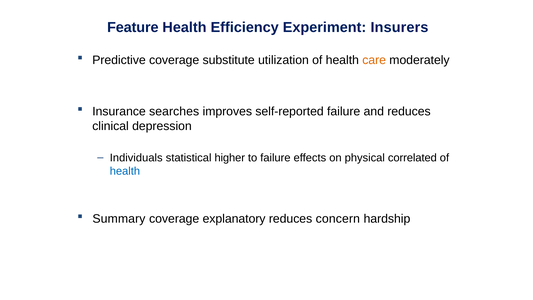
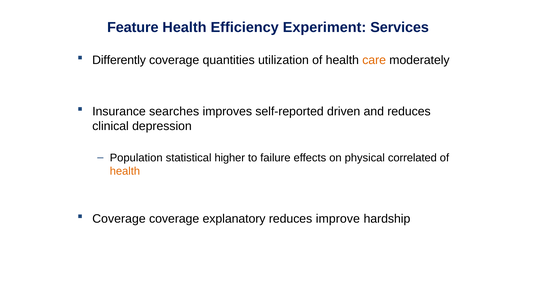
Insurers: Insurers -> Services
Predictive: Predictive -> Differently
substitute: substitute -> quantities
self-reported failure: failure -> driven
Individuals: Individuals -> Population
health at (125, 171) colour: blue -> orange
Summary at (119, 219): Summary -> Coverage
concern: concern -> improve
